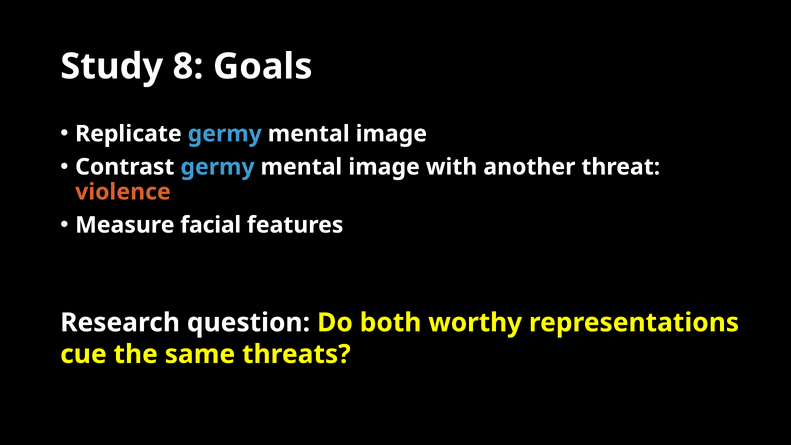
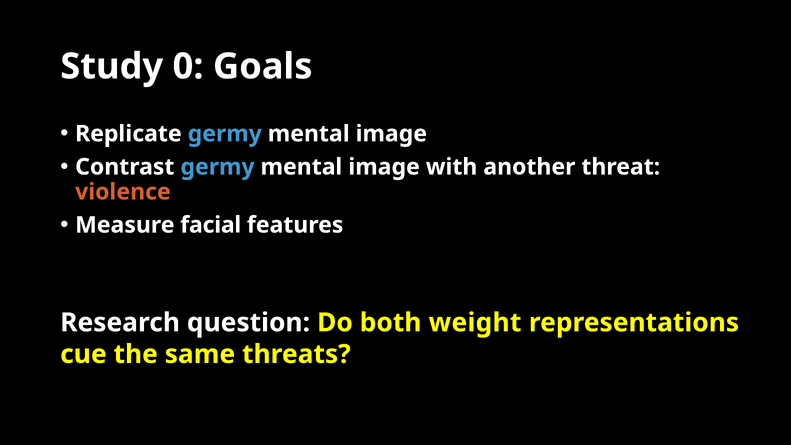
8: 8 -> 0
worthy: worthy -> weight
